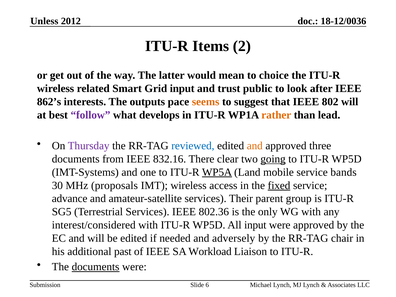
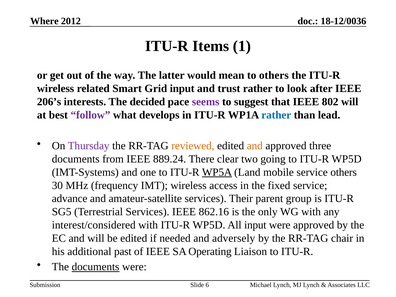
Unless: Unless -> Where
2: 2 -> 1
to choice: choice -> others
trust public: public -> rather
862’s: 862’s -> 206’s
outputs: outputs -> decided
seems colour: orange -> purple
rather at (276, 115) colour: orange -> blue
reviewed colour: blue -> orange
832.16: 832.16 -> 889.24
going underline: present -> none
service bands: bands -> others
proposals: proposals -> frequency
fixed underline: present -> none
802.36: 802.36 -> 862.16
Workload: Workload -> Operating
